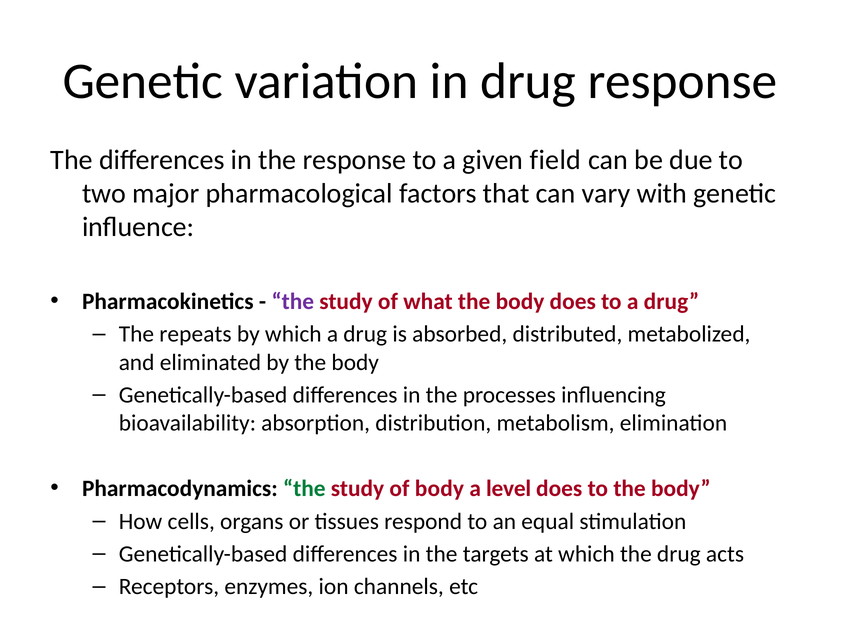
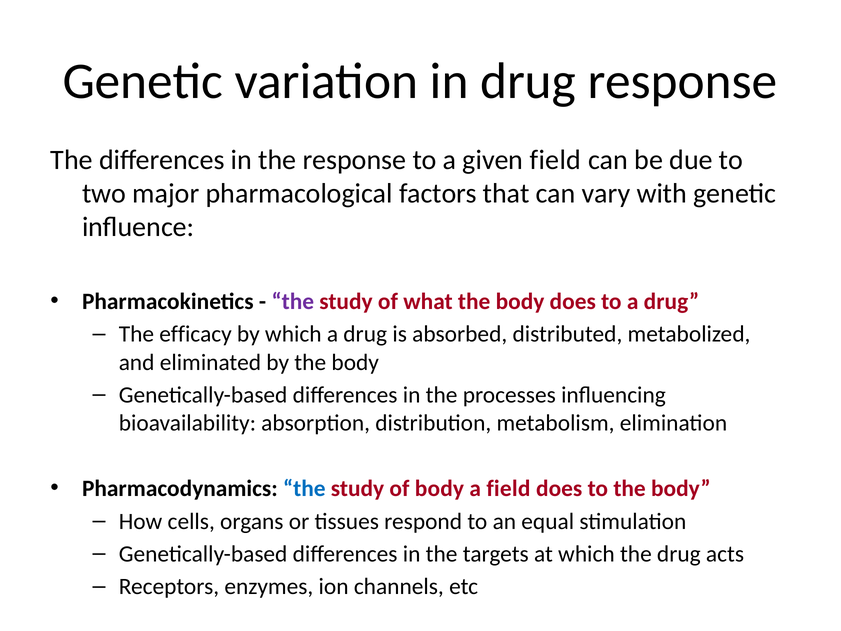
repeats: repeats -> efficacy
the at (304, 488) colour: green -> blue
a level: level -> field
